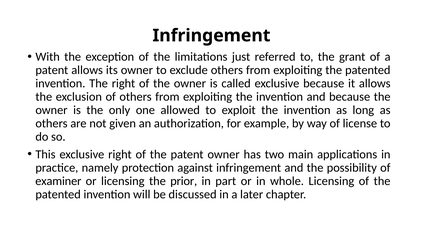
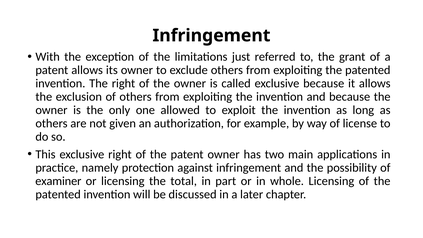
prior: prior -> total
